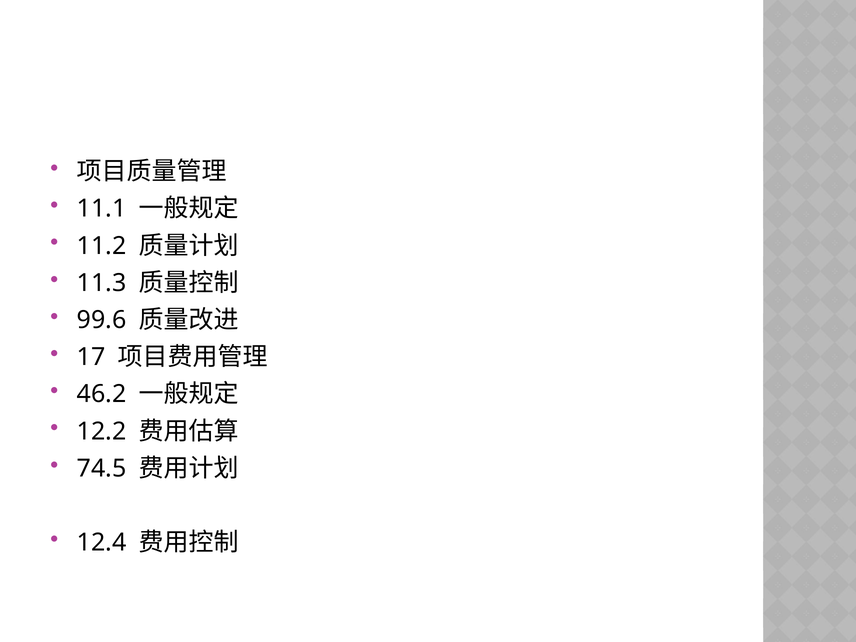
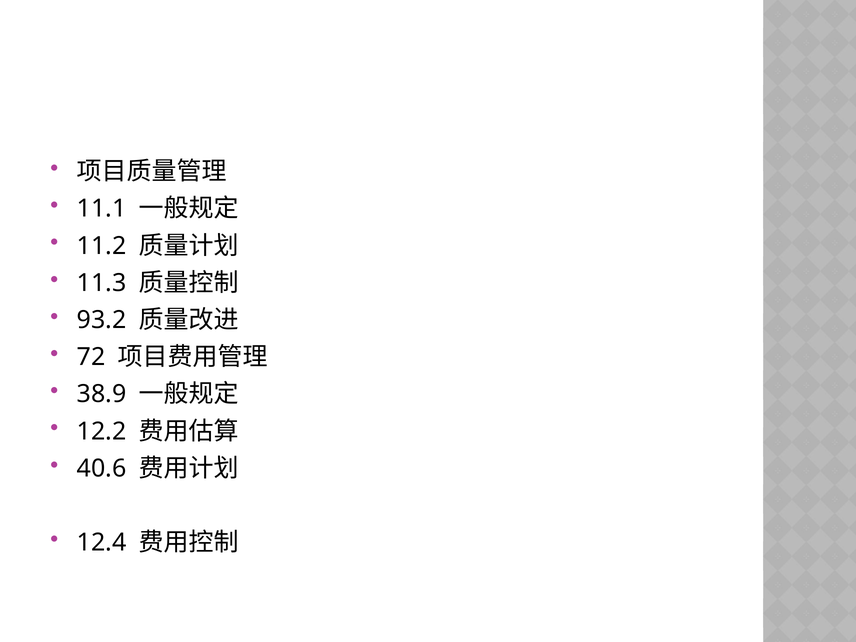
99.6: 99.6 -> 93.2
17: 17 -> 72
46.2: 46.2 -> 38.9
74.5: 74.5 -> 40.6
